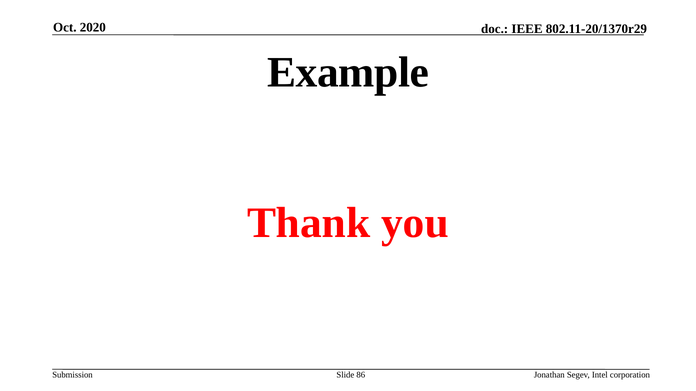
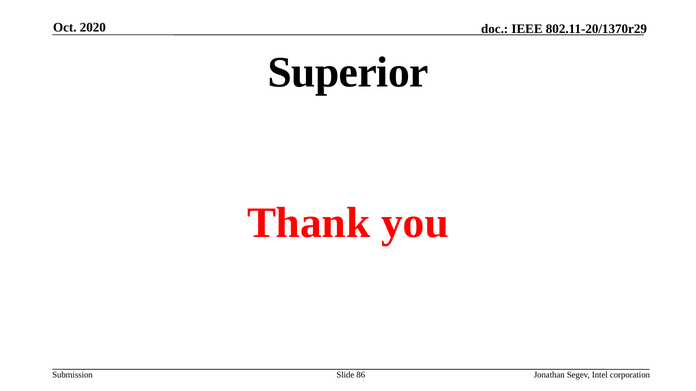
Example: Example -> Superior
